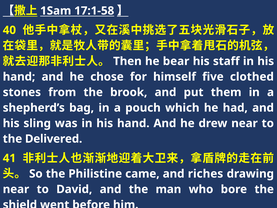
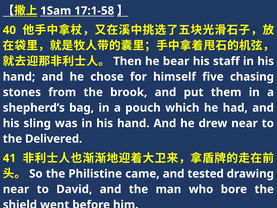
clothed: clothed -> chasing
riches: riches -> tested
